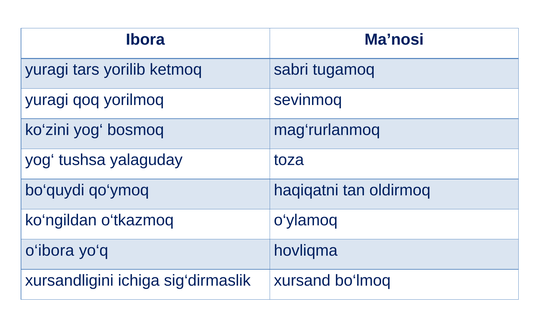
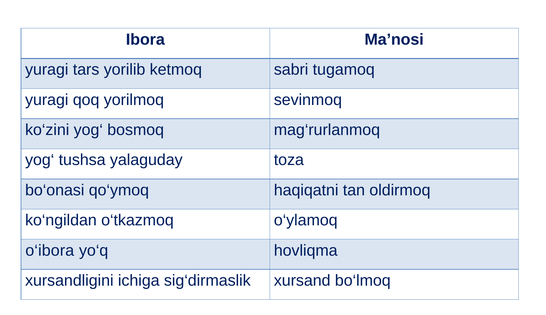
bo‘quydi: bo‘quydi -> bo‘onasi
